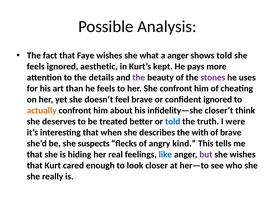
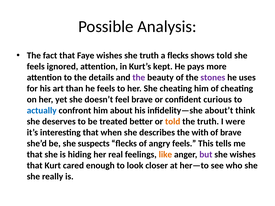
she what: what -> truth
a anger: anger -> flecks
ignored aesthetic: aesthetic -> attention
She confront: confront -> cheating
confident ignored: ignored -> curious
actually colour: orange -> blue
closer’t: closer’t -> about’t
told at (173, 122) colour: blue -> orange
angry kind: kind -> feels
like colour: blue -> orange
